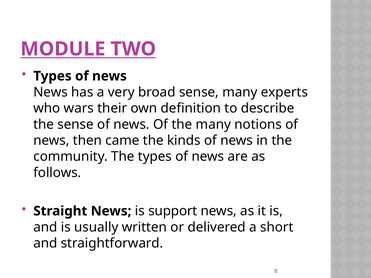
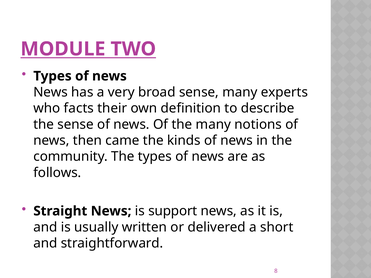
wars: wars -> facts
